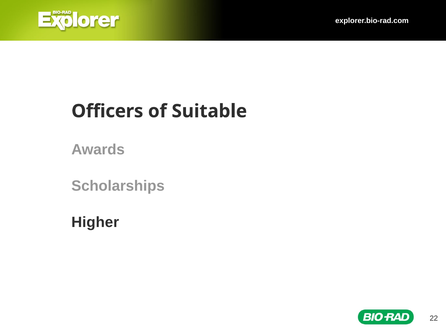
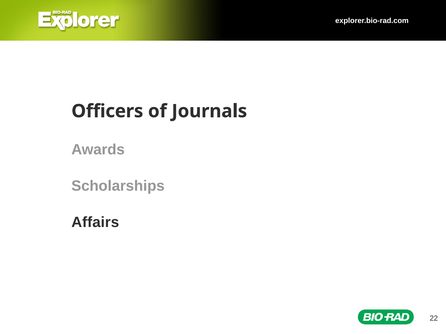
Suitable: Suitable -> Journals
Higher: Higher -> Affairs
